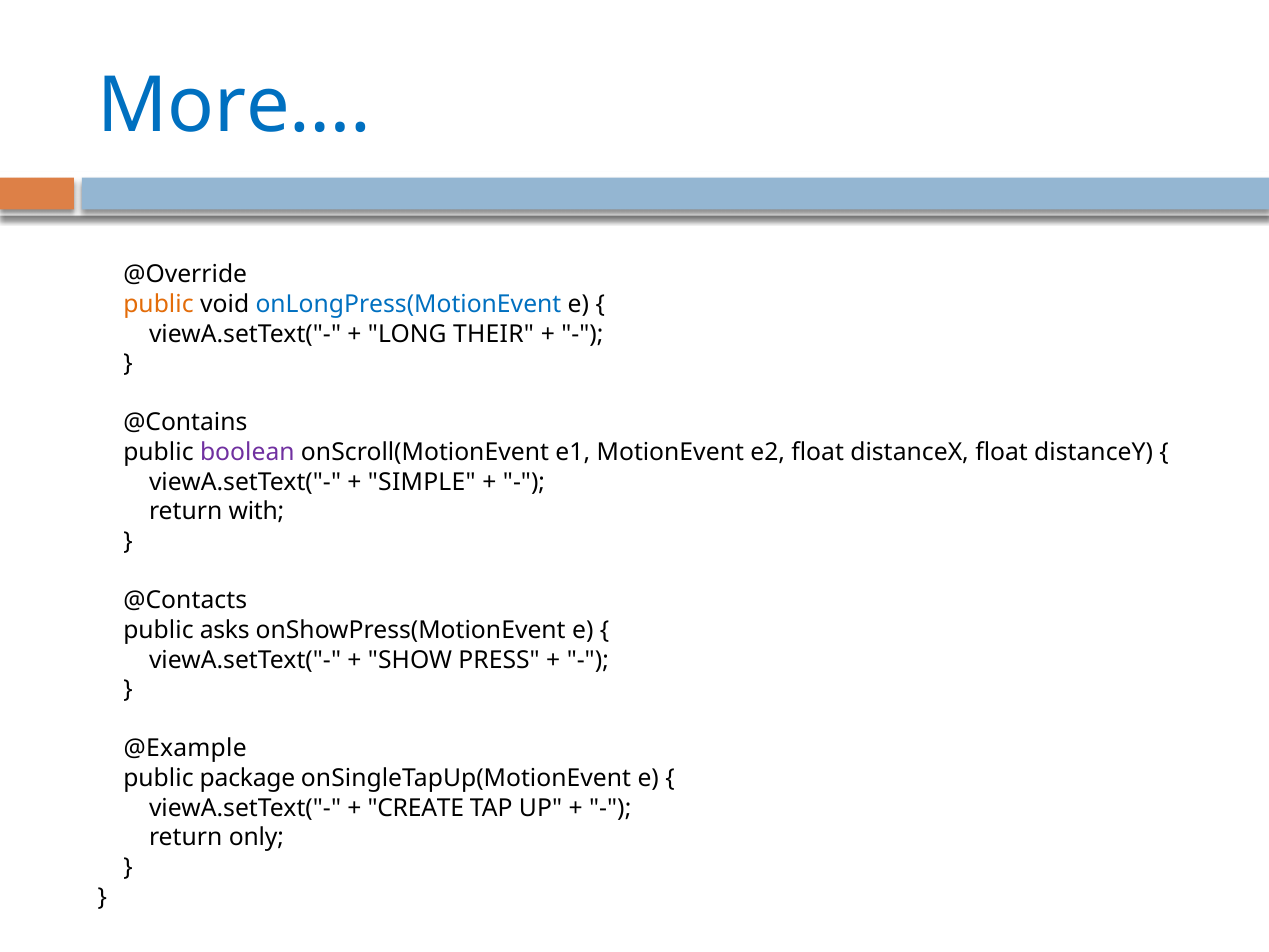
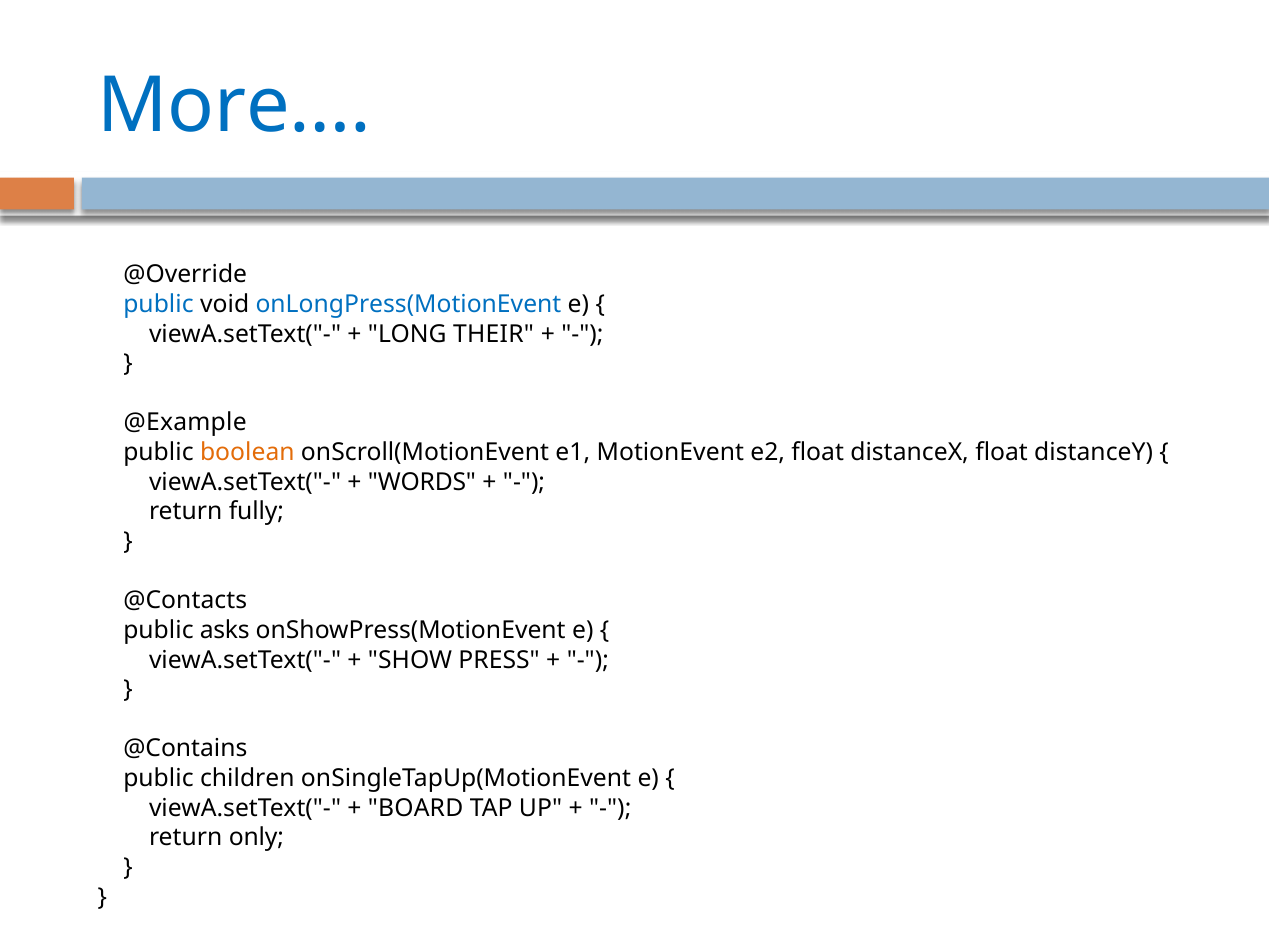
public at (158, 304) colour: orange -> blue
@Contains: @Contains -> @Example
boolean colour: purple -> orange
SIMPLE: SIMPLE -> WORDS
with: with -> fully
@Example: @Example -> @Contains
package: package -> children
CREATE: CREATE -> BOARD
